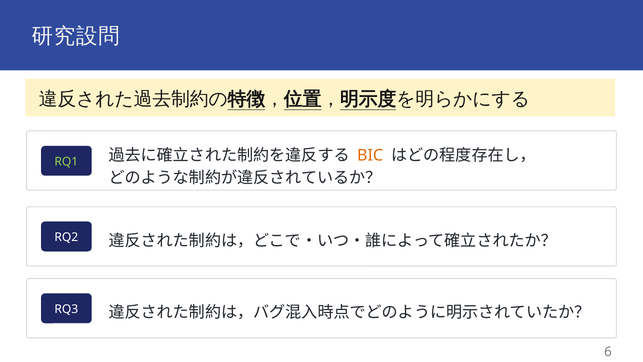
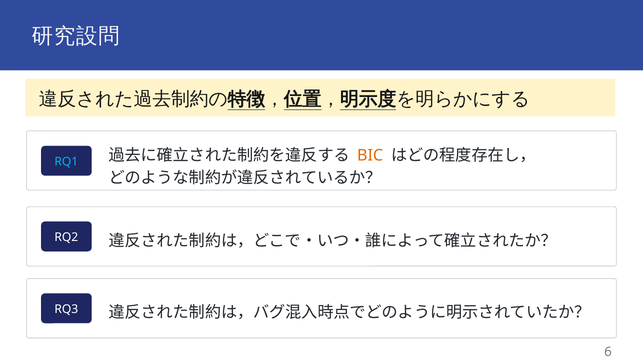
RQ1 colour: light green -> light blue
